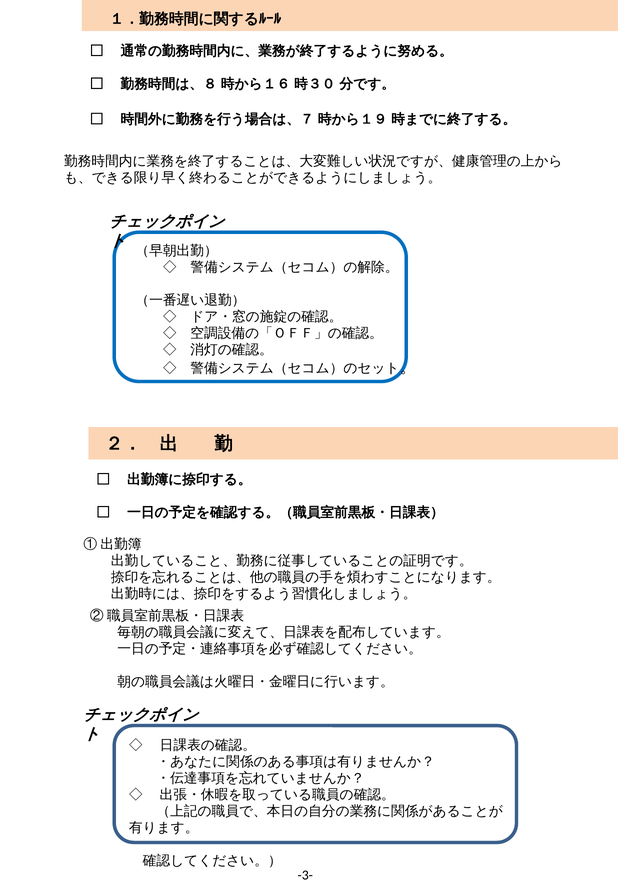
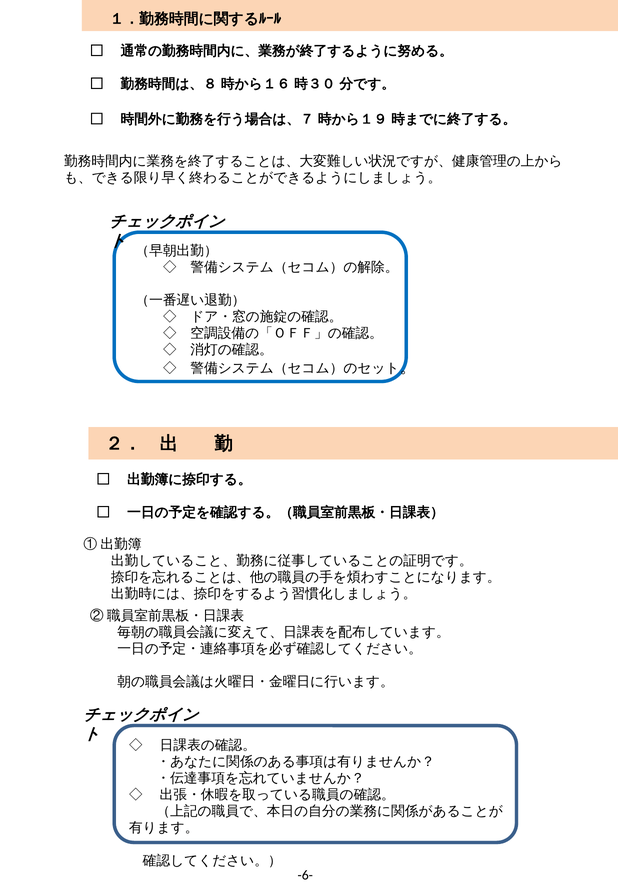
-3-: -3- -> -6-
